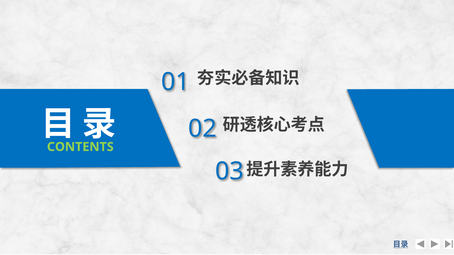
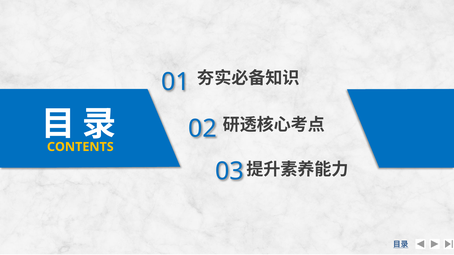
CONTENTS colour: light green -> yellow
